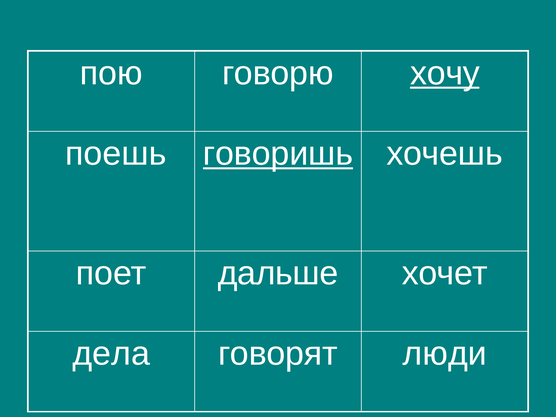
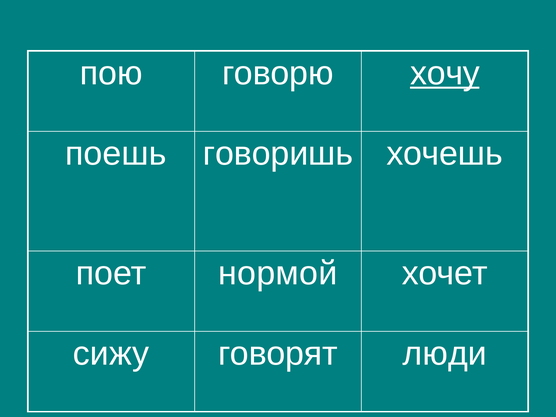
говоришь underline: present -> none
дальше: дальше -> нормой
дела: дела -> сижу
